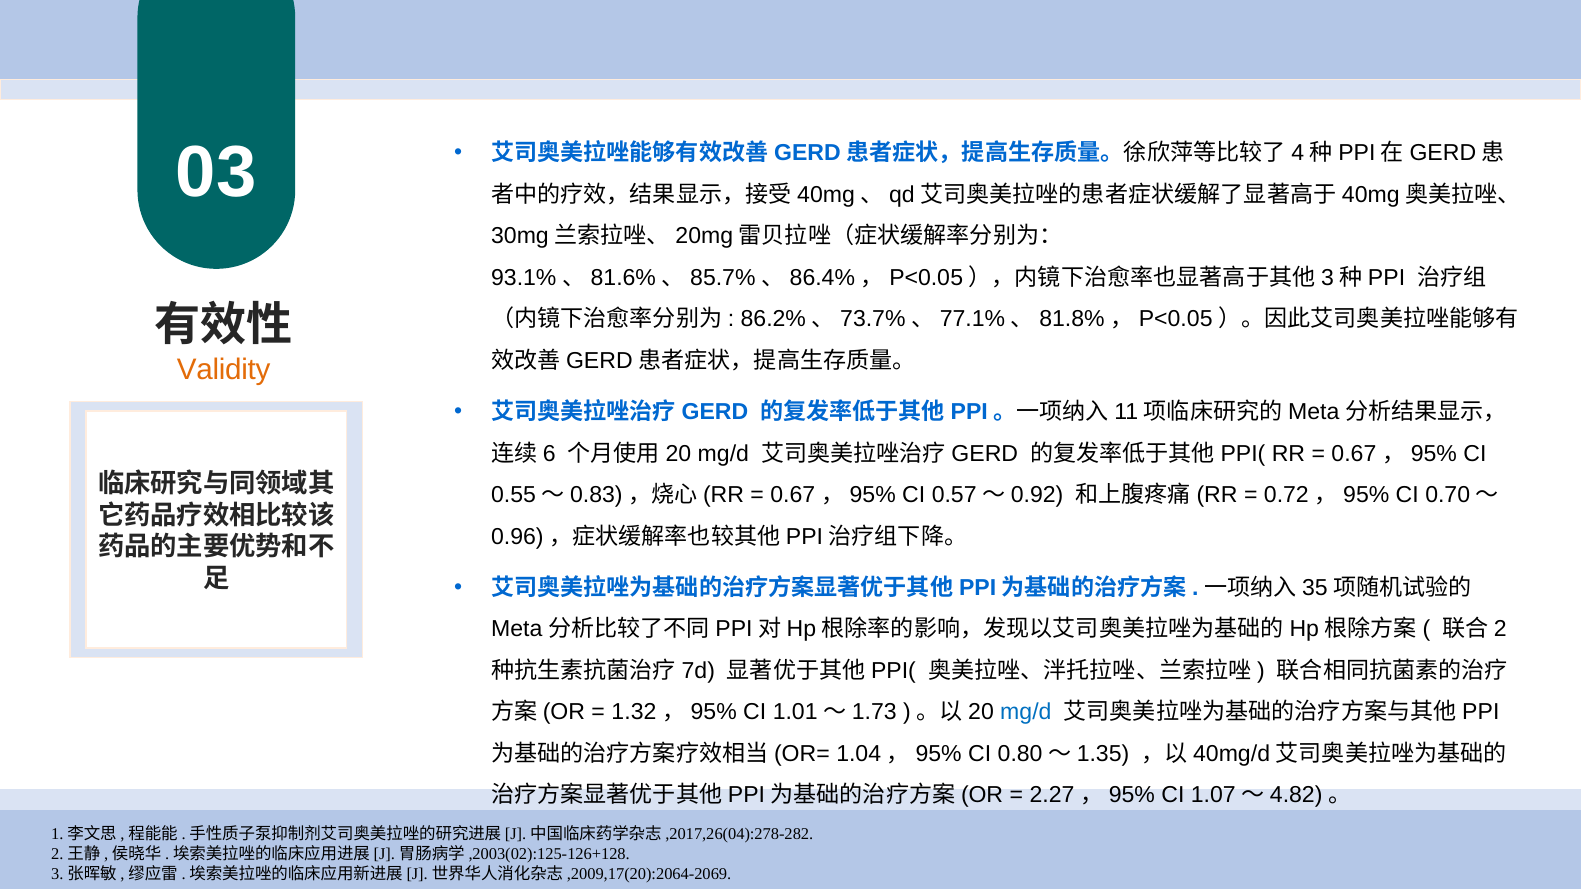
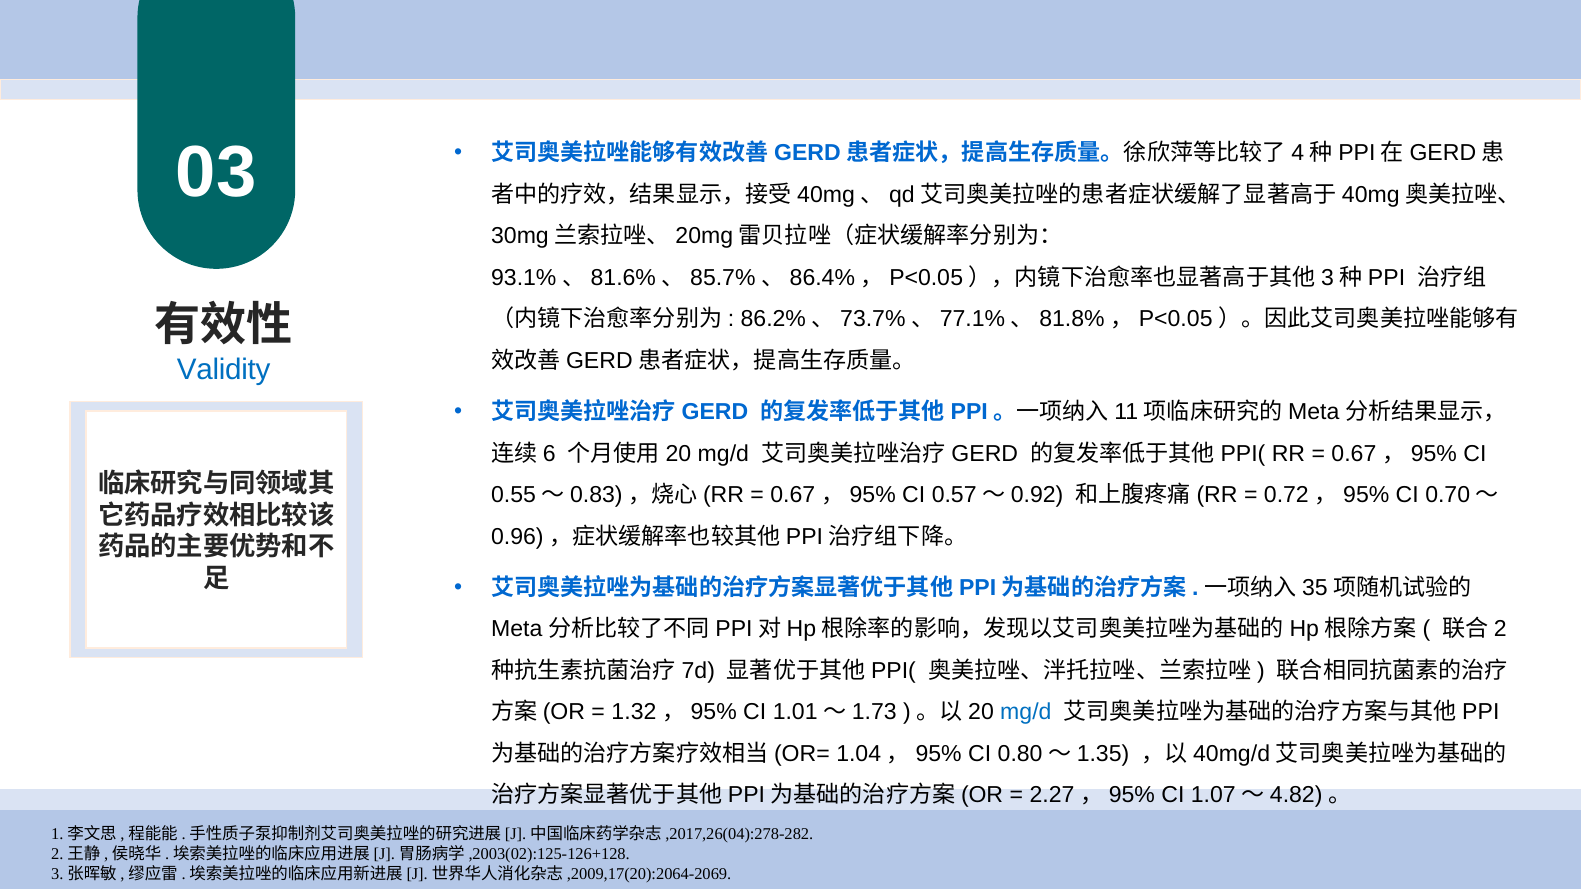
Validity colour: orange -> blue
